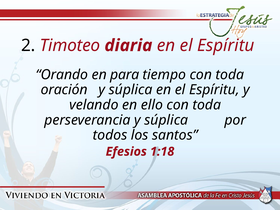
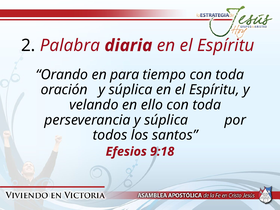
Timoteo: Timoteo -> Palabra
1:18: 1:18 -> 9:18
